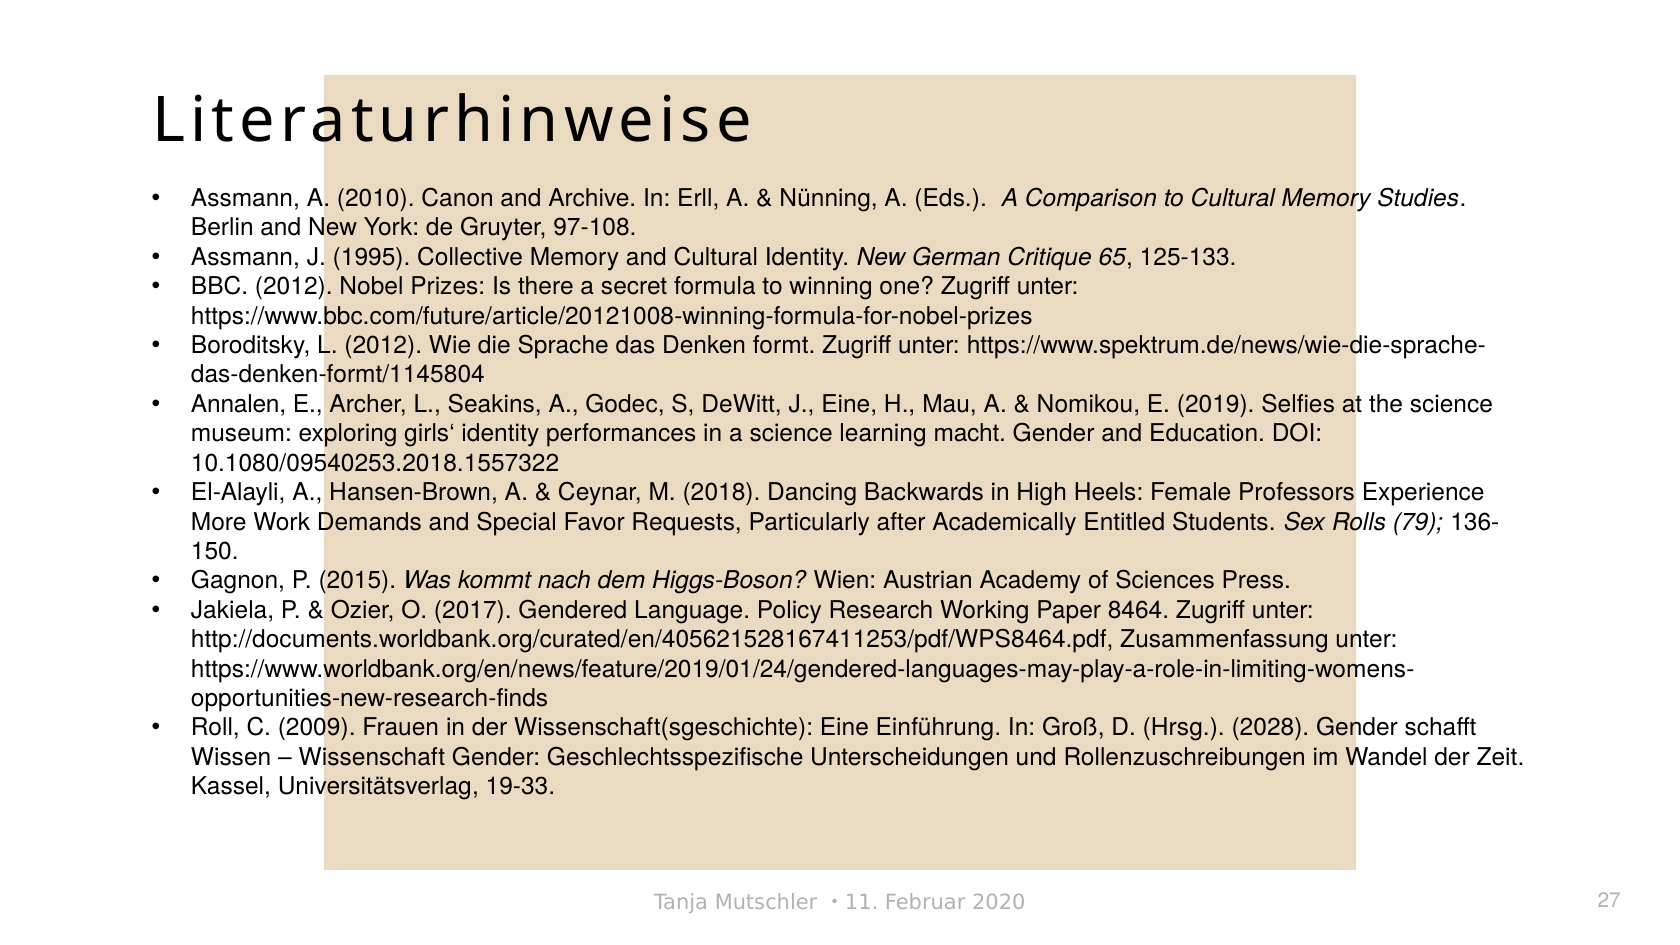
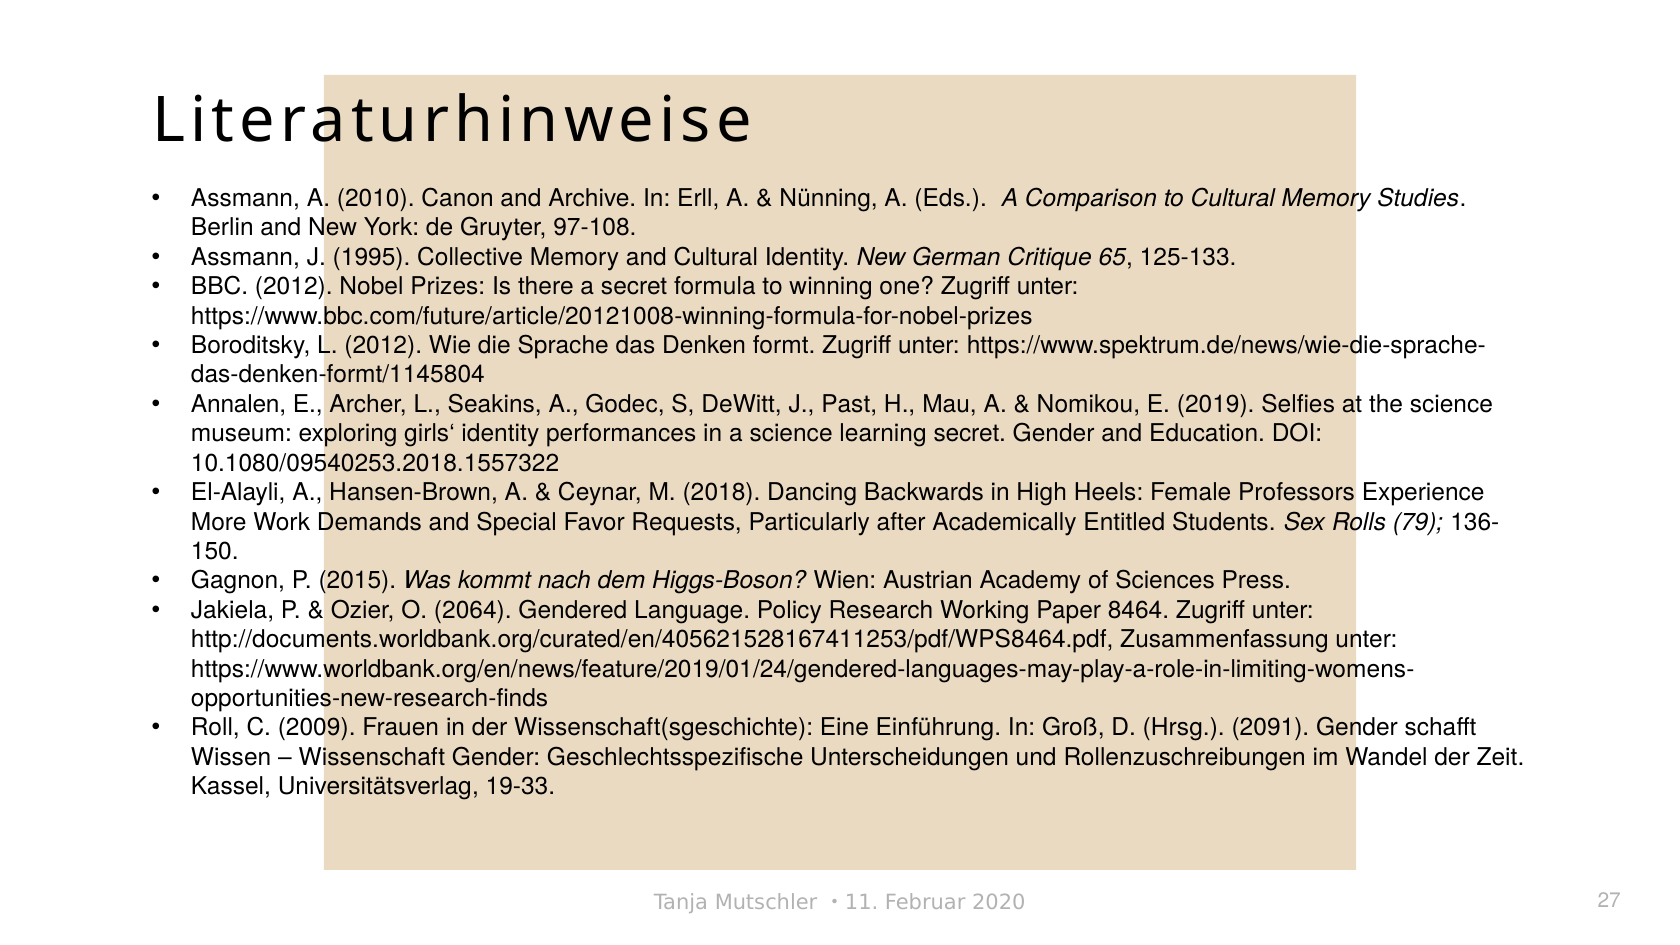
J Eine: Eine -> Past
learning macht: macht -> secret
2017: 2017 -> 2064
2028: 2028 -> 2091
